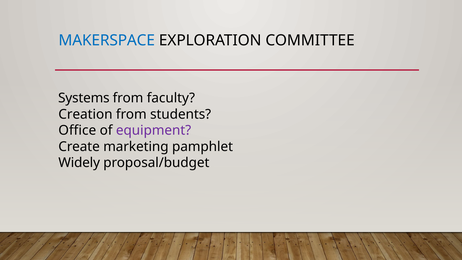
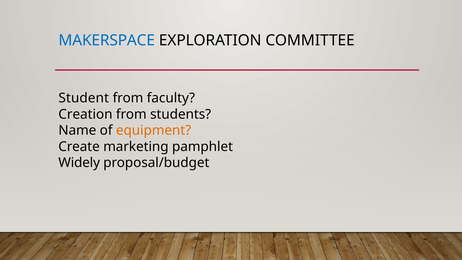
Systems: Systems -> Student
Office: Office -> Name
equipment colour: purple -> orange
